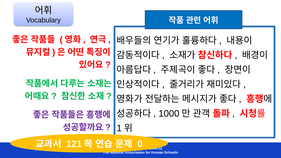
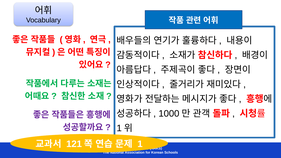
0 at (140, 144): 0 -> 1
